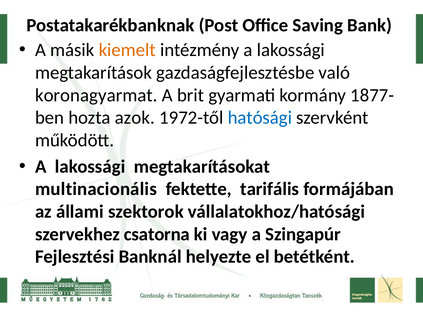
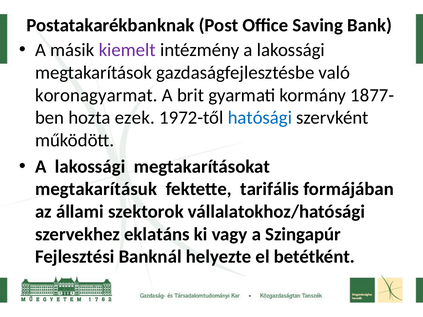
kiemelt colour: orange -> purple
azok: azok -> ezek
multinacionális: multinacionális -> megtakarításuk
csatorna: csatorna -> eklatáns
